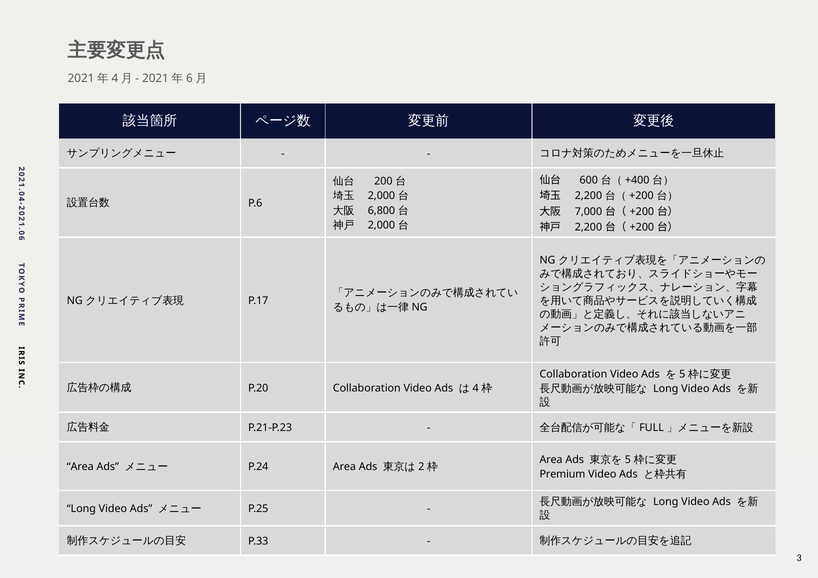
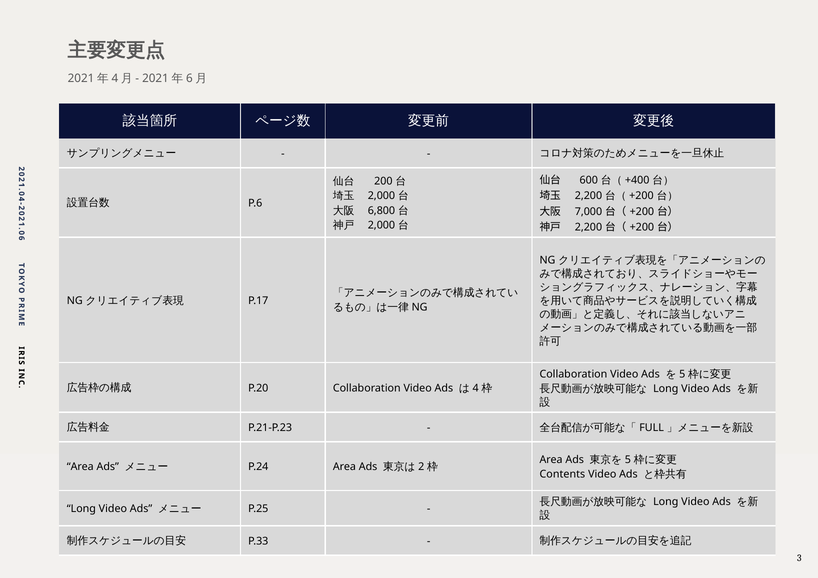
Premium: Premium -> Contents
